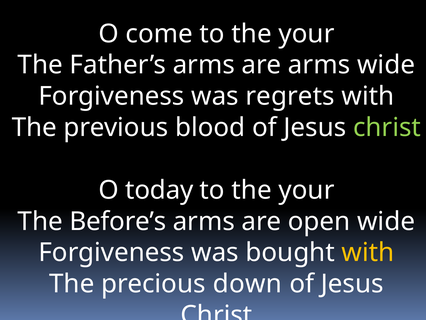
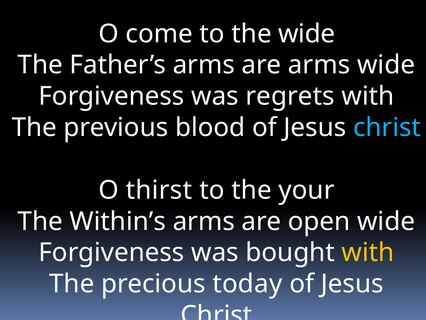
come to the your: your -> wide
christ at (387, 127) colour: light green -> light blue
today: today -> thirst
Before’s: Before’s -> Within’s
down: down -> today
